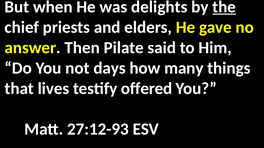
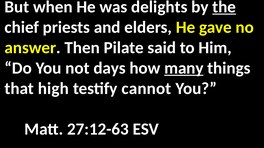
many underline: none -> present
lives: lives -> high
offered: offered -> cannot
27:12-93: 27:12-93 -> 27:12-63
